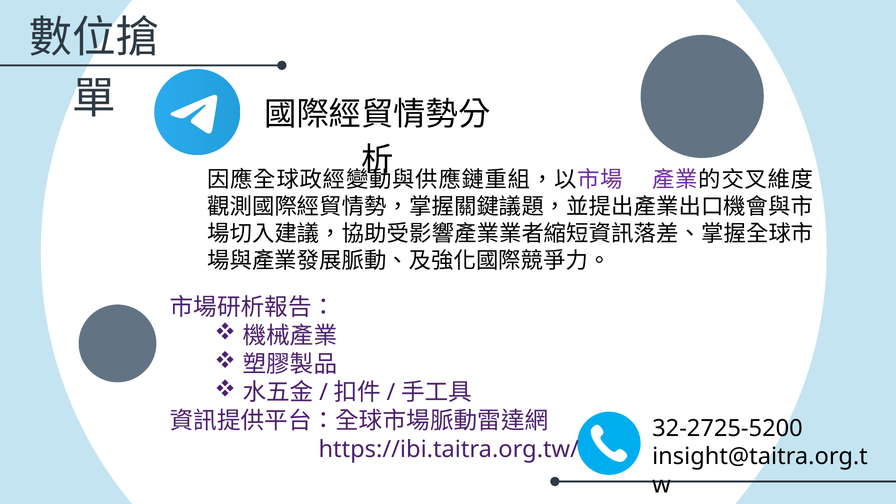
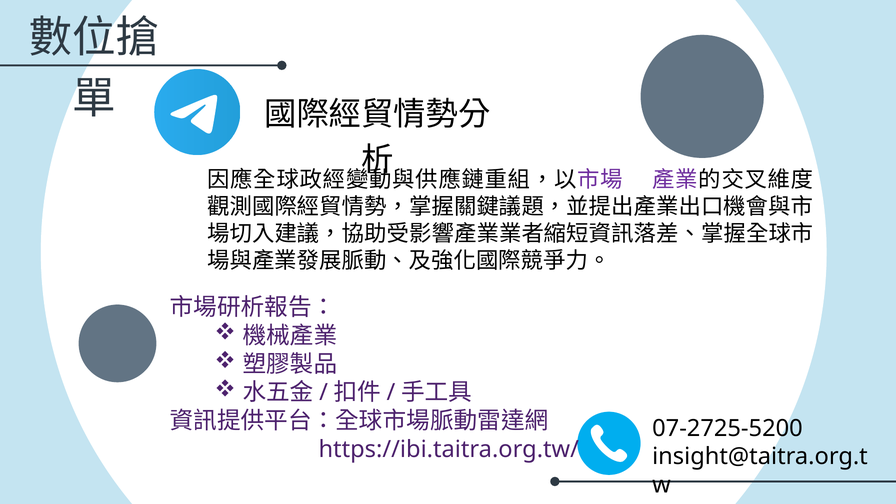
32-2725-5200: 32-2725-5200 -> 07-2725-5200
